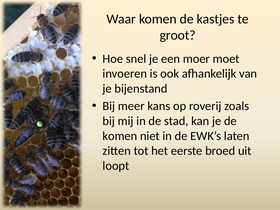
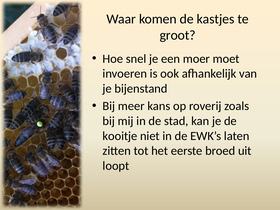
komen at (120, 136): komen -> kooitje
